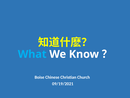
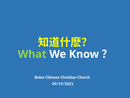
What colour: light blue -> light green
